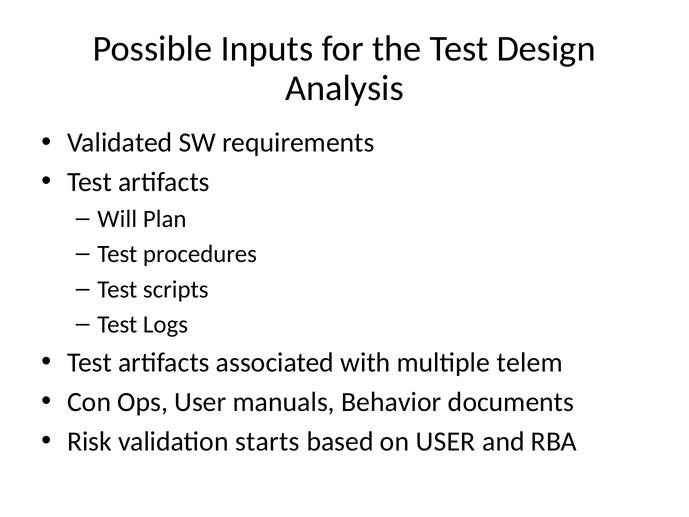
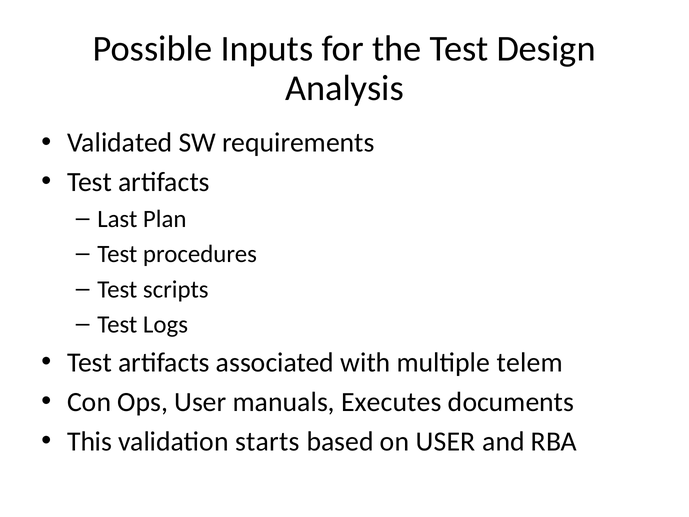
Will: Will -> Last
Behavior: Behavior -> Executes
Risk: Risk -> This
